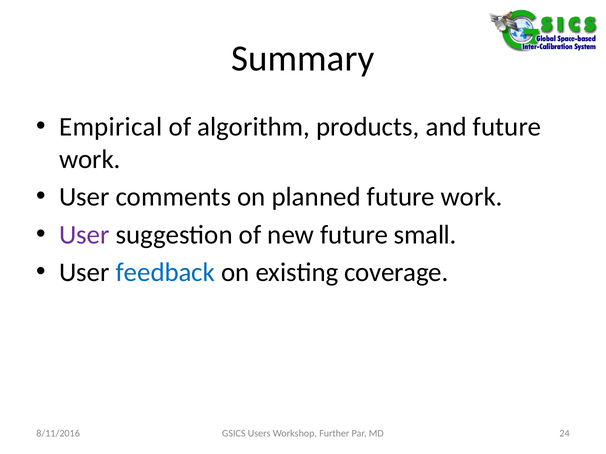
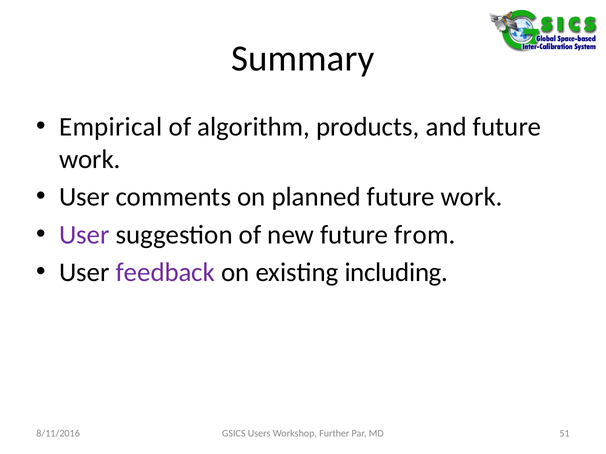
small: small -> from
feedback colour: blue -> purple
coverage: coverage -> including
24: 24 -> 51
